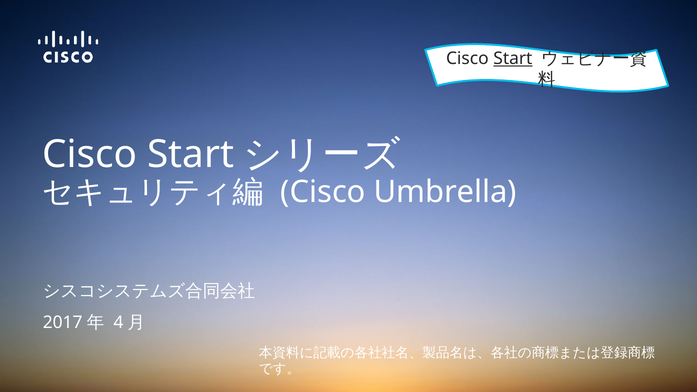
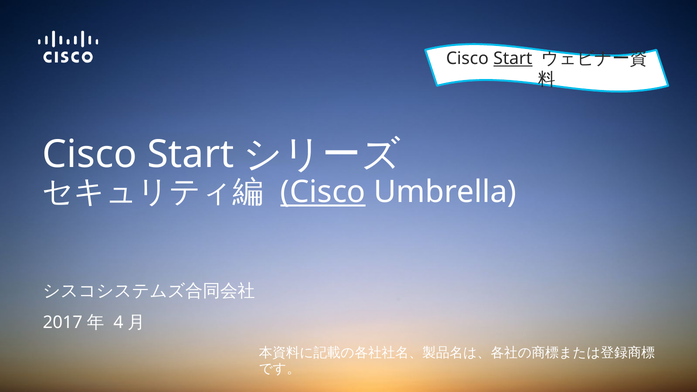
Cisco at (323, 192) underline: none -> present
